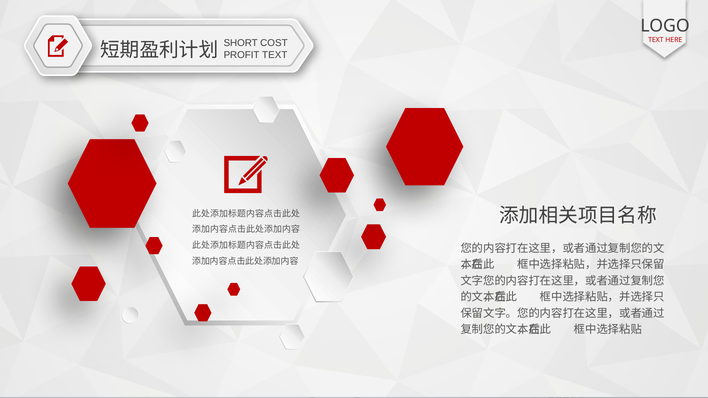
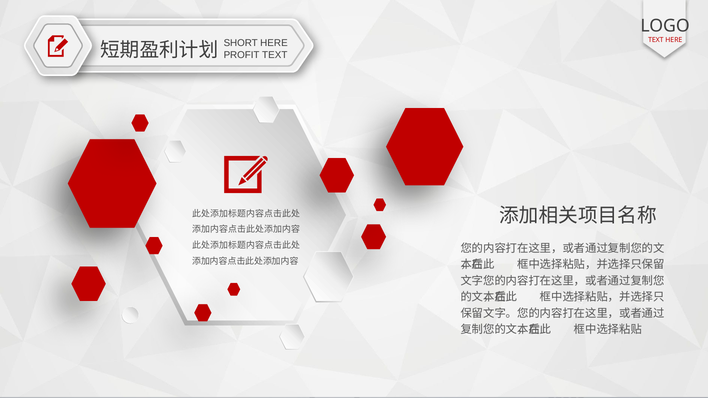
SHORT COST: COST -> HERE
